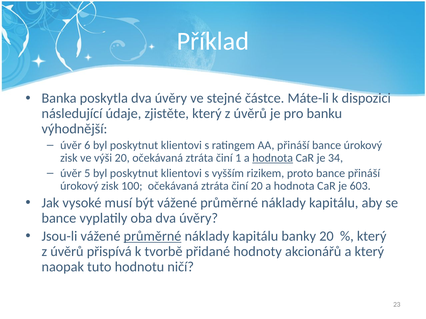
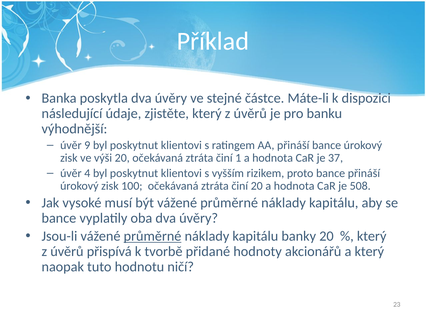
6: 6 -> 9
hodnota at (273, 158) underline: present -> none
34: 34 -> 37
5: 5 -> 4
603: 603 -> 508
